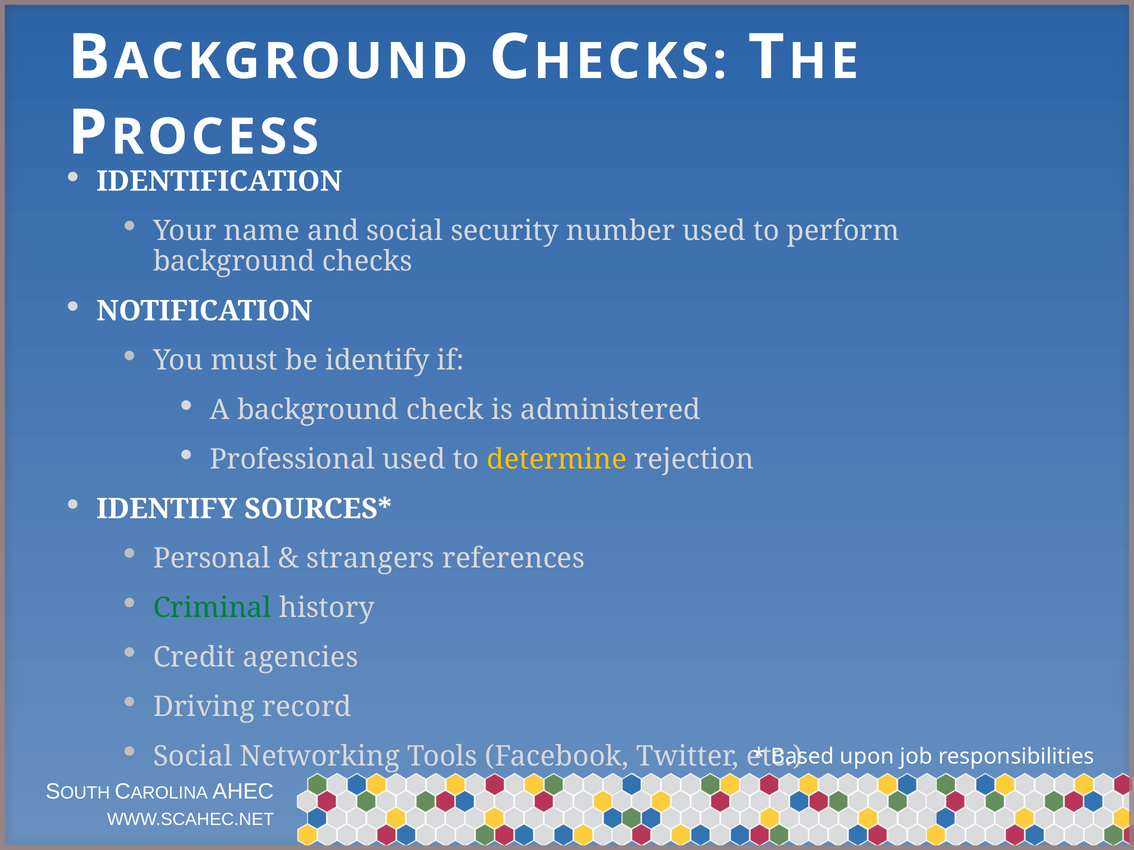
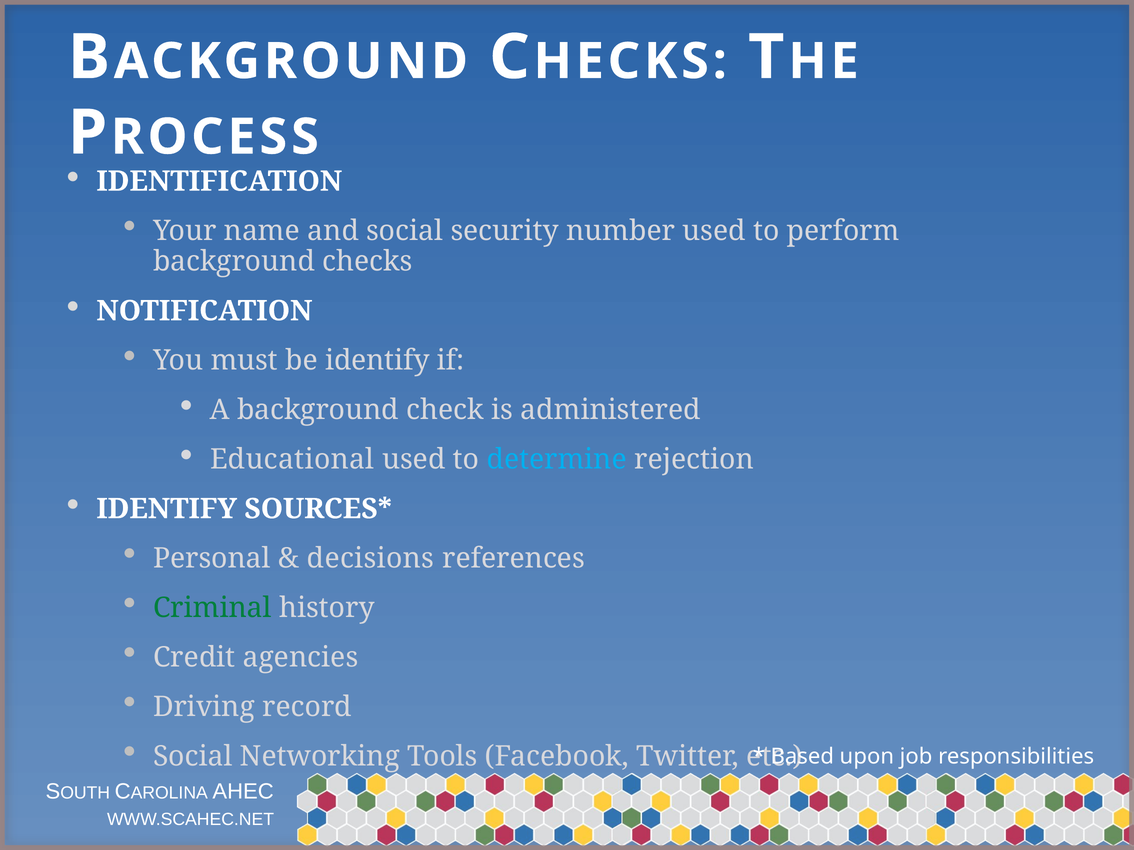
Professional: Professional -> Educational
determine colour: yellow -> light blue
strangers: strangers -> decisions
